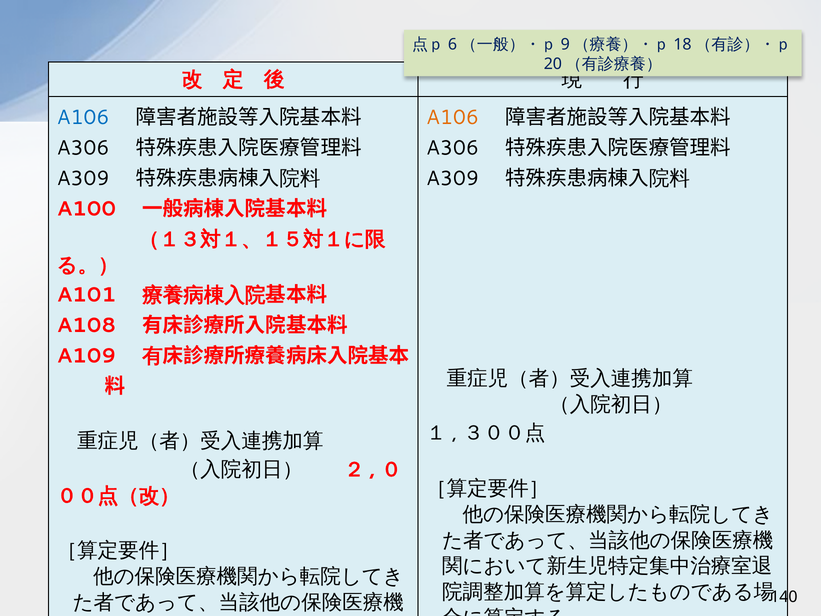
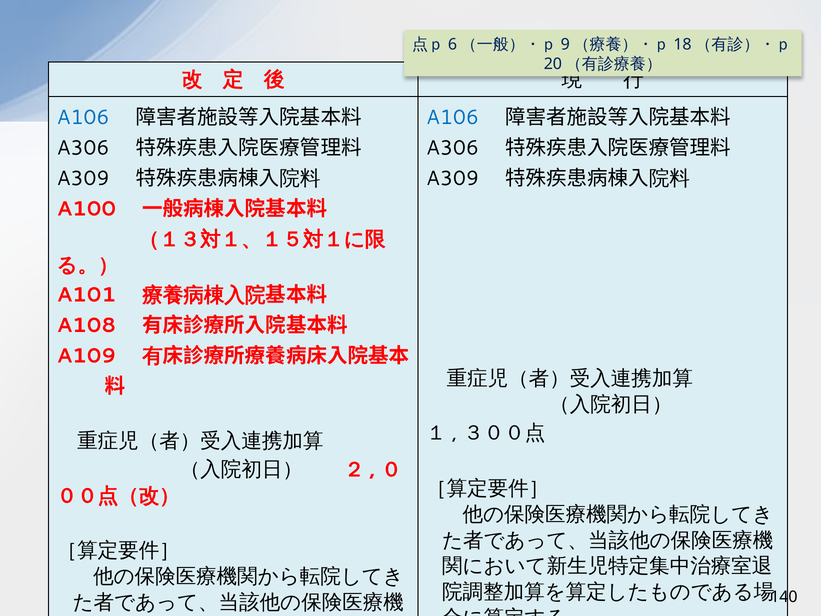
A106 at (453, 118) colour: orange -> blue
